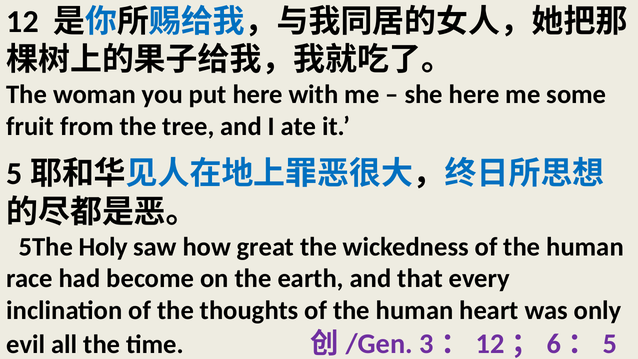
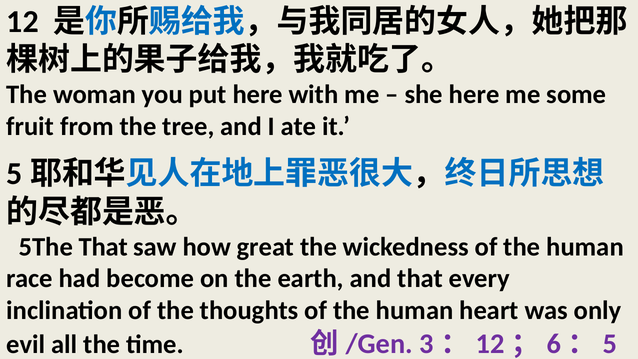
5The Holy: Holy -> That
